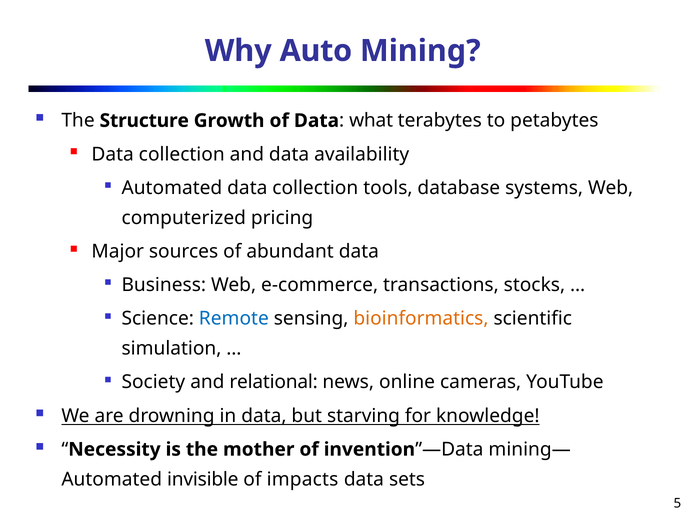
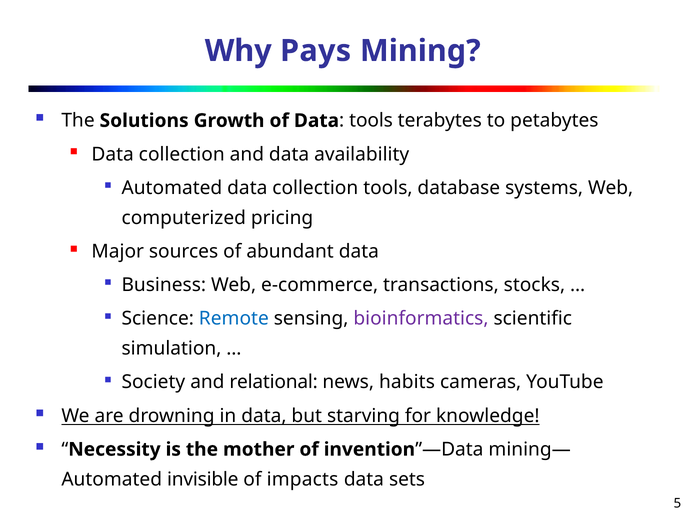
Auto: Auto -> Pays
Structure: Structure -> Solutions
what at (371, 121): what -> tools
bioinformatics colour: orange -> purple
online: online -> habits
